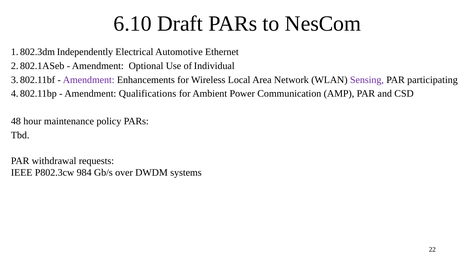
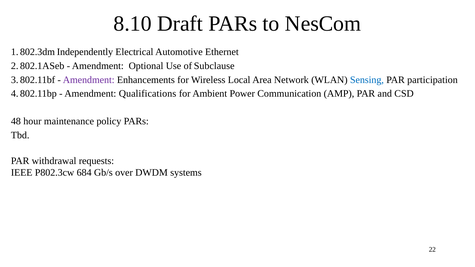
6.10: 6.10 -> 8.10
Individual: Individual -> Subclause
Sensing colour: purple -> blue
participating: participating -> participation
984: 984 -> 684
